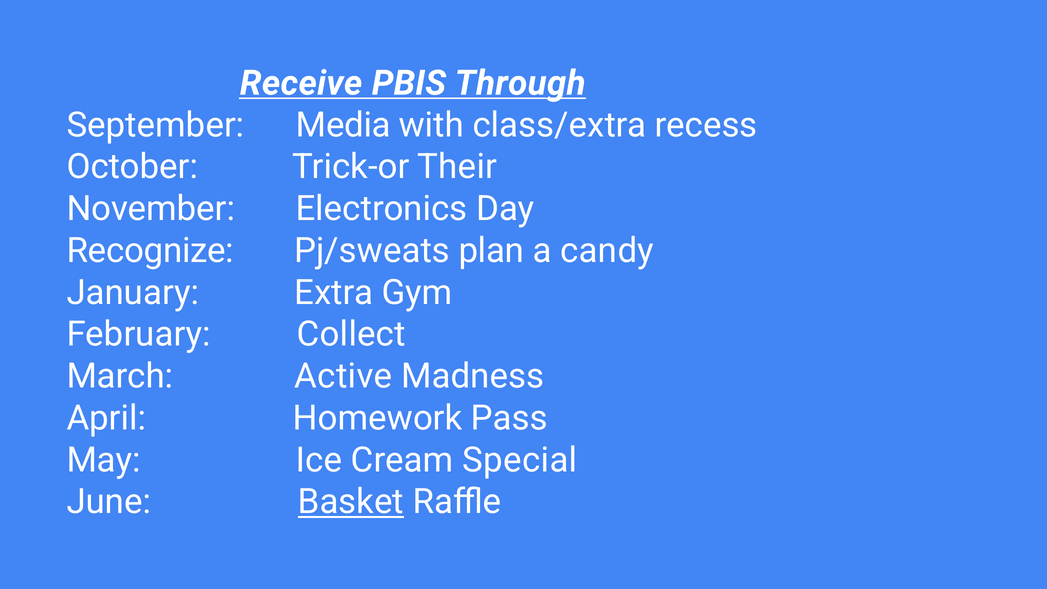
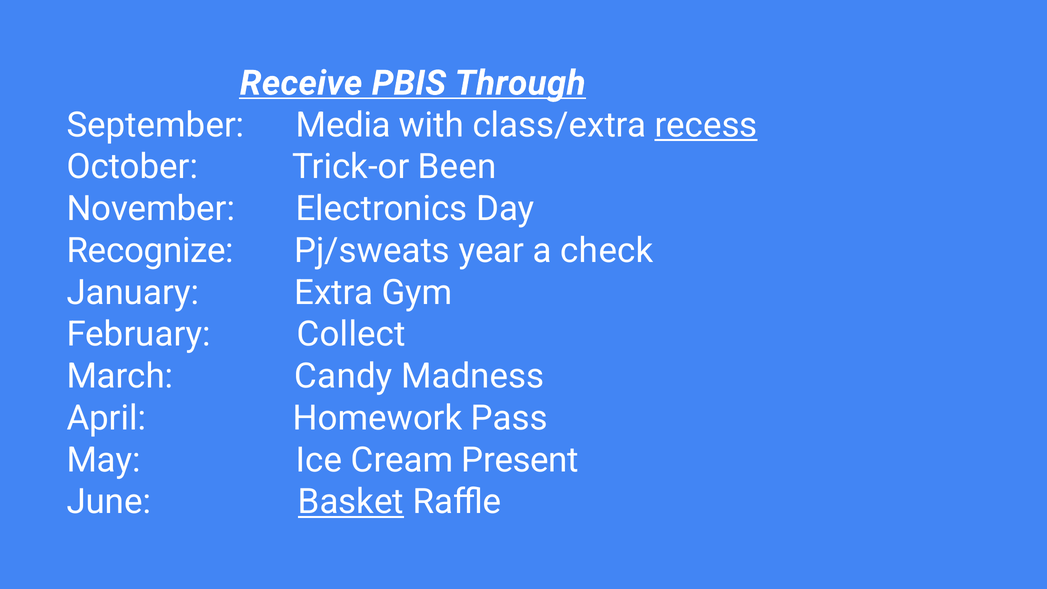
recess underline: none -> present
Their: Their -> Been
plan: plan -> year
candy: candy -> check
Active: Active -> Candy
Special: Special -> Present
